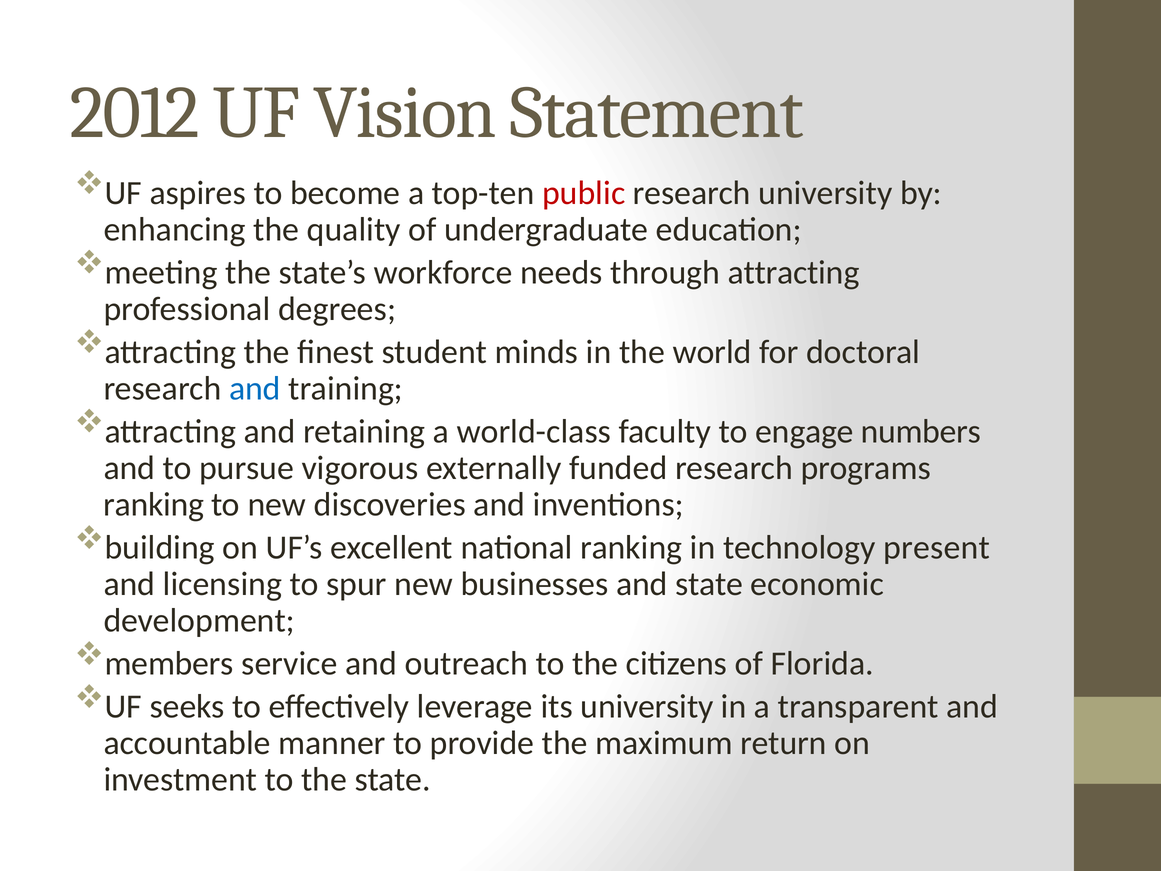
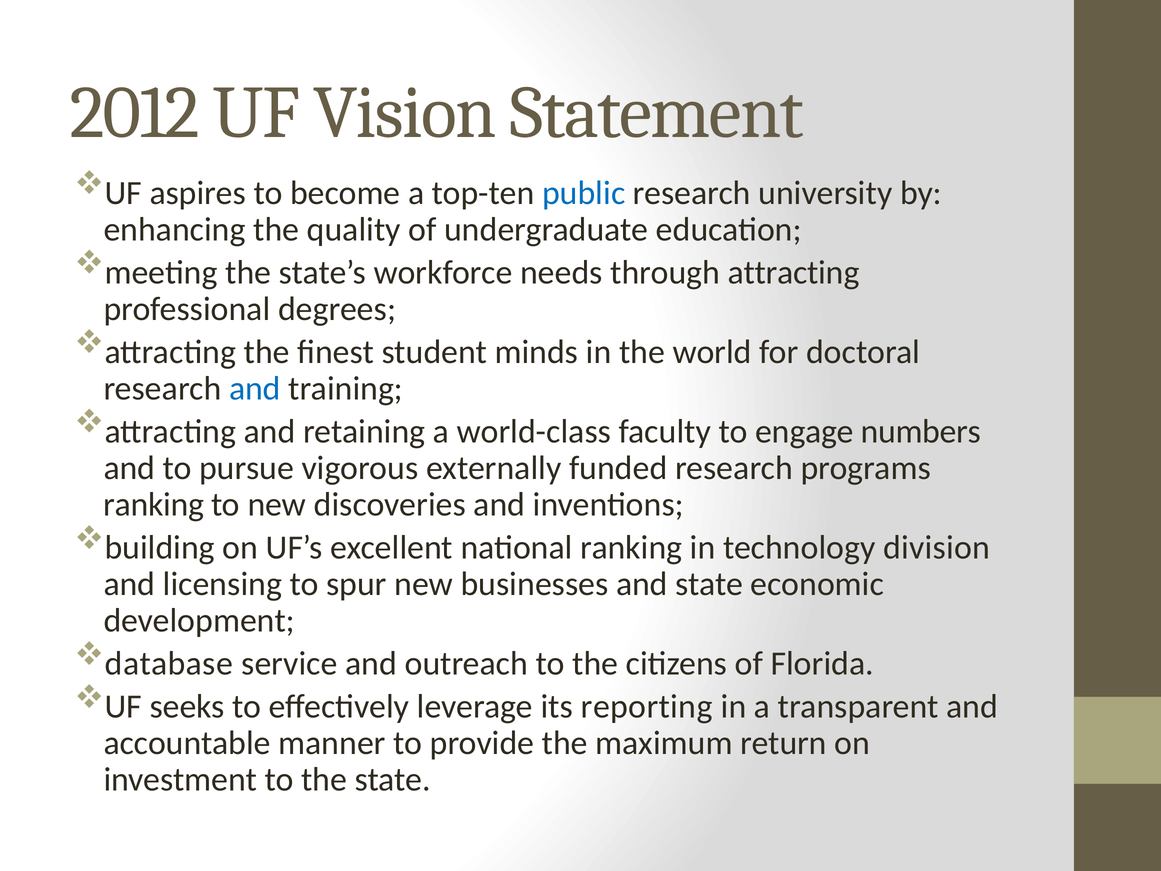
public colour: red -> blue
present: present -> division
members: members -> database
its university: university -> reporting
